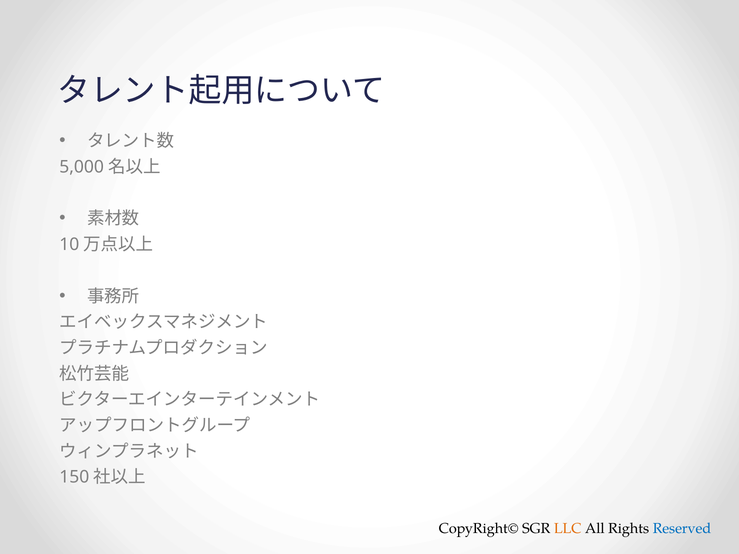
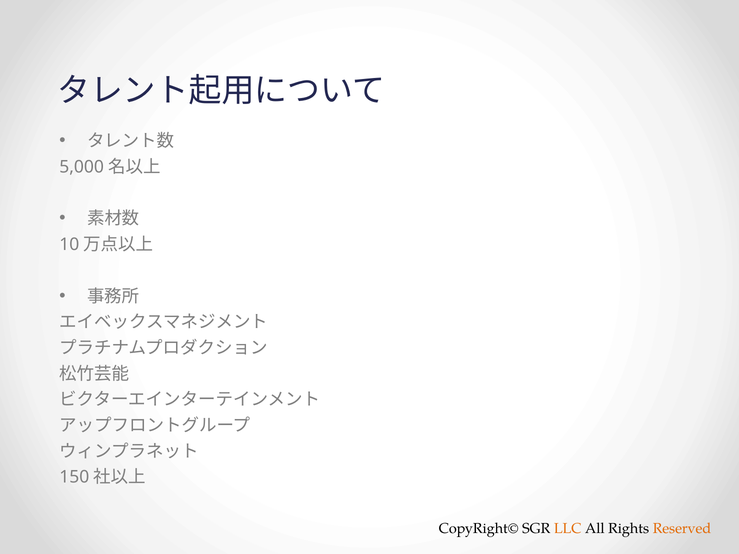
Reserved colour: blue -> orange
